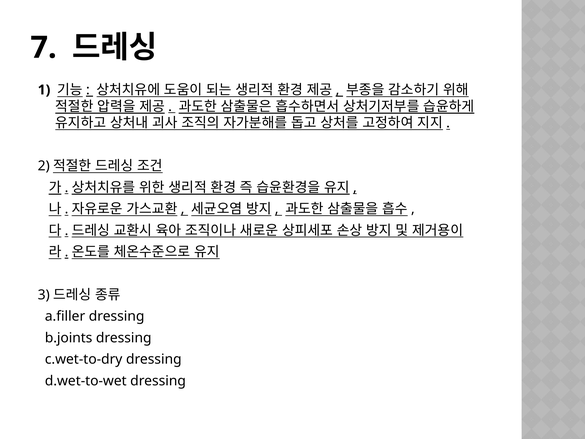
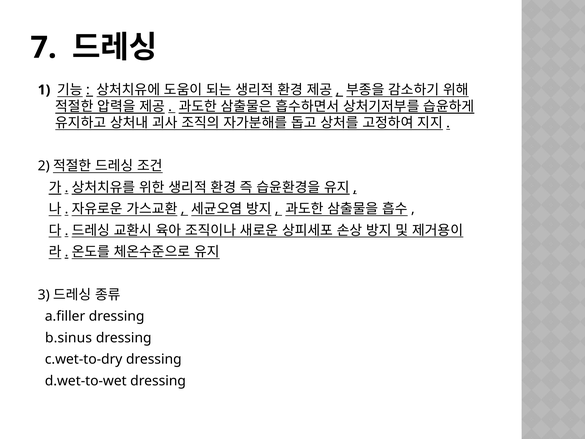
b.joints: b.joints -> b.sinus
